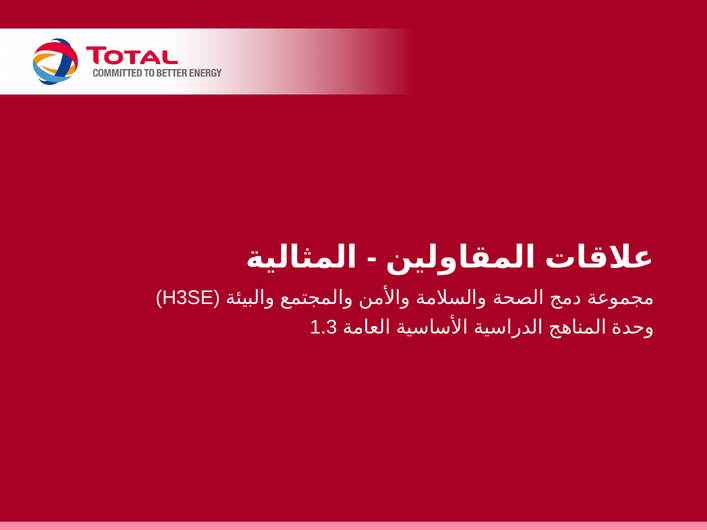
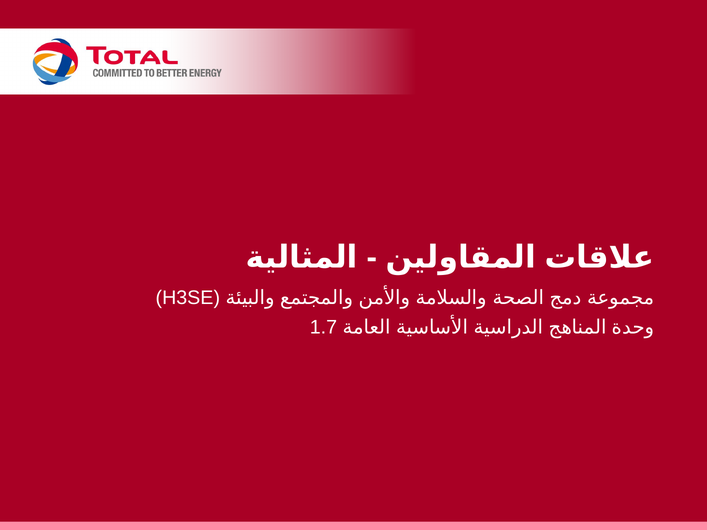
1.3: 1.3 -> 1.7
